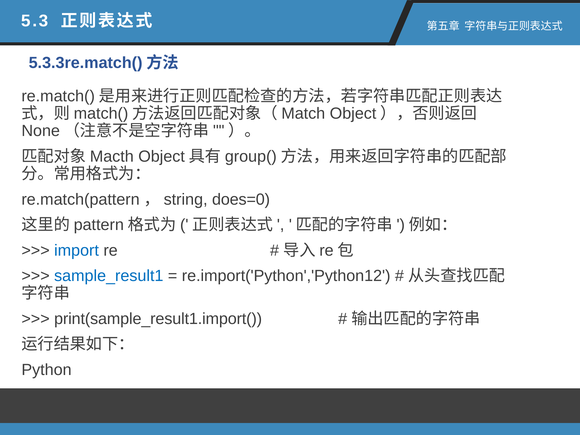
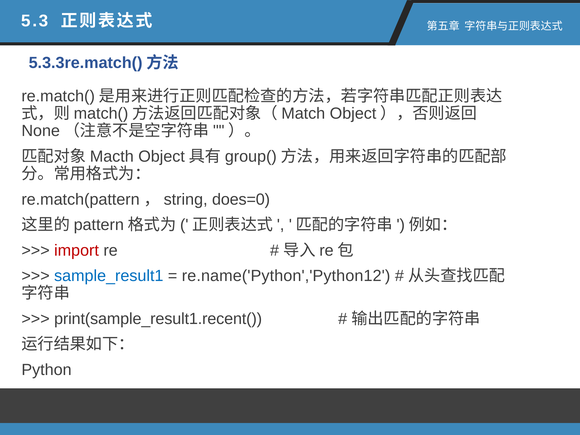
import colour: blue -> red
re.import('Python','Python12: re.import('Python','Python12 -> re.name('Python','Python12
print(sample_result1.import(: print(sample_result1.import( -> print(sample_result1.recent(
